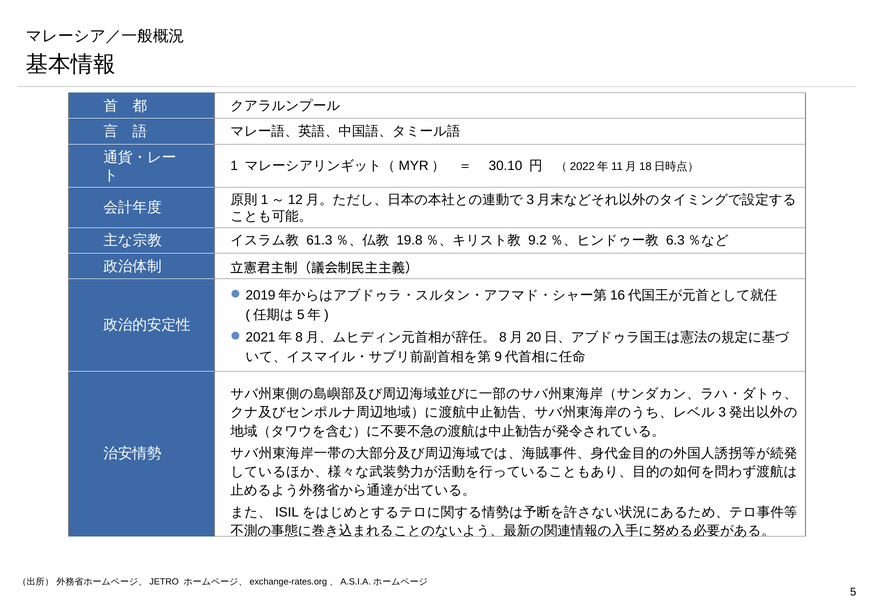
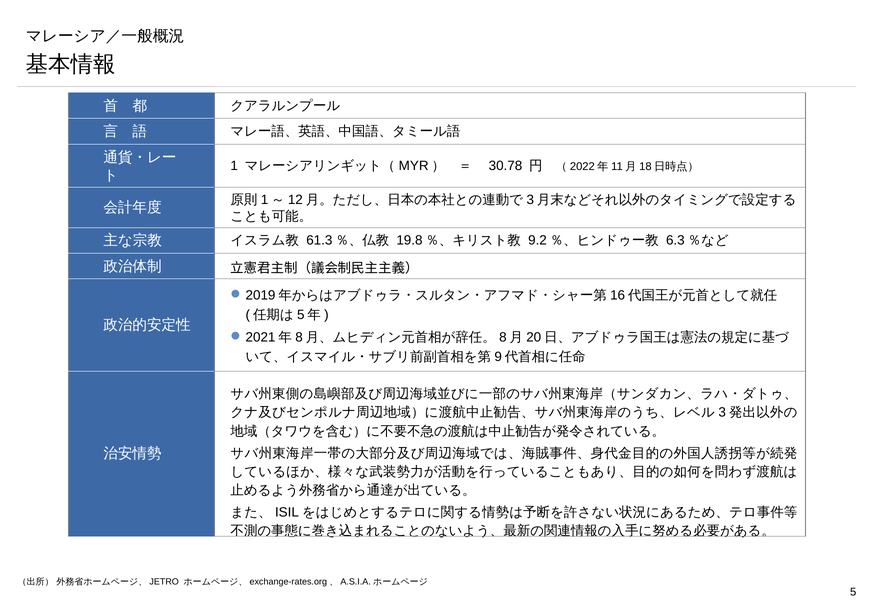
30.10: 30.10 -> 30.78
